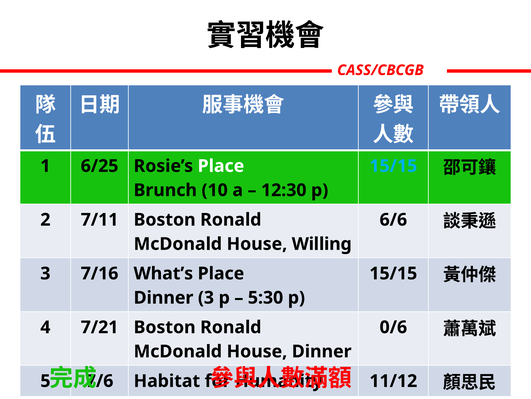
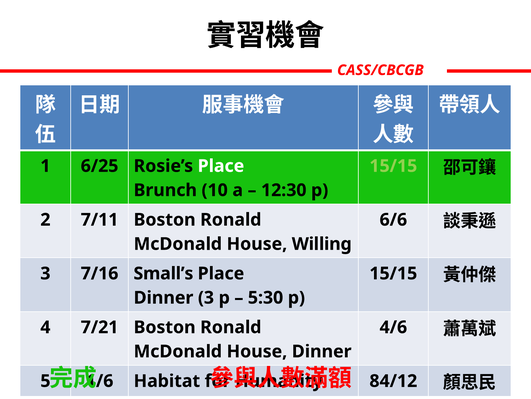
15/15 at (393, 166) colour: light blue -> light green
What’s: What’s -> Small’s
0/6: 0/6 -> 4/6
7/6: 7/6 -> 1/6
11/12: 11/12 -> 84/12
